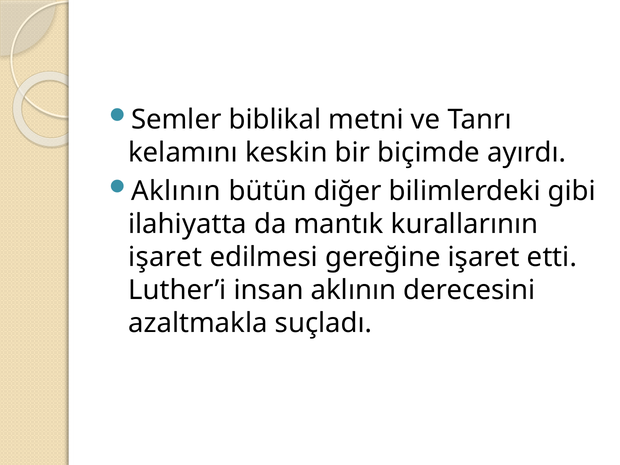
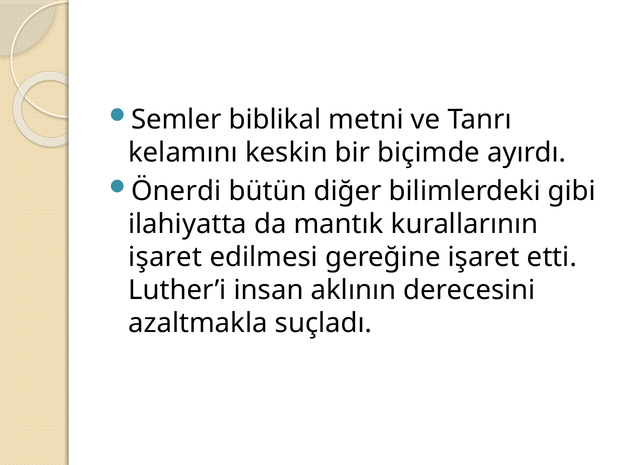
Aklının at (176, 191): Aklının -> Önerdi
